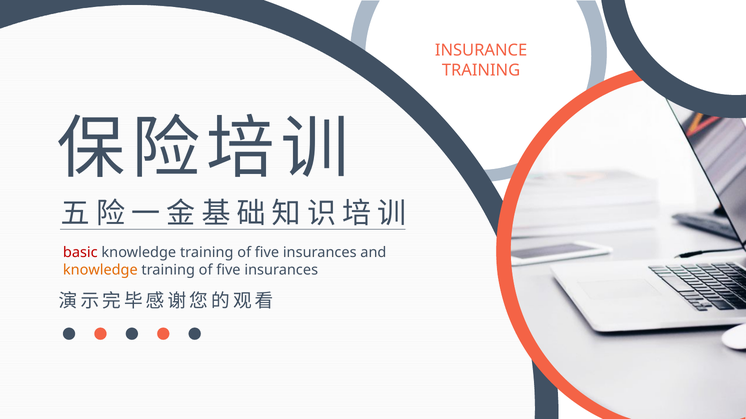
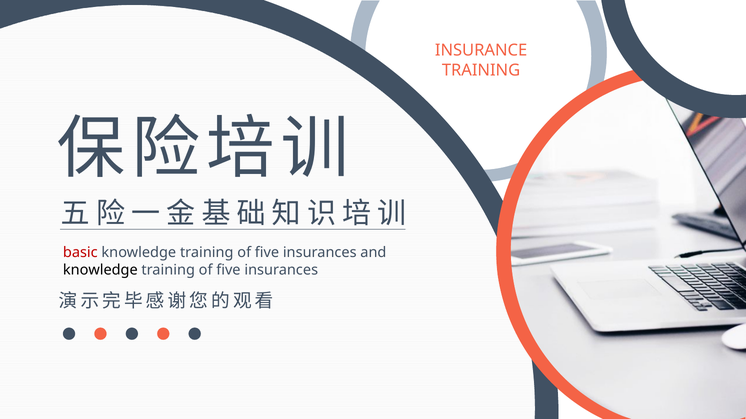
knowledge at (100, 270) colour: orange -> black
